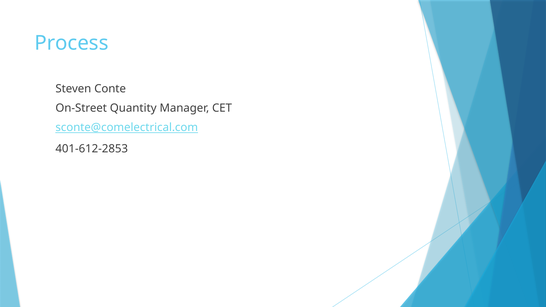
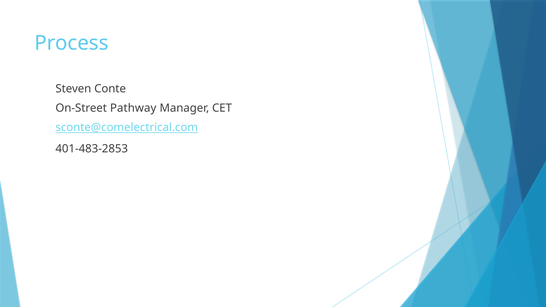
Quantity: Quantity -> Pathway
401-612-2853: 401-612-2853 -> 401-483-2853
